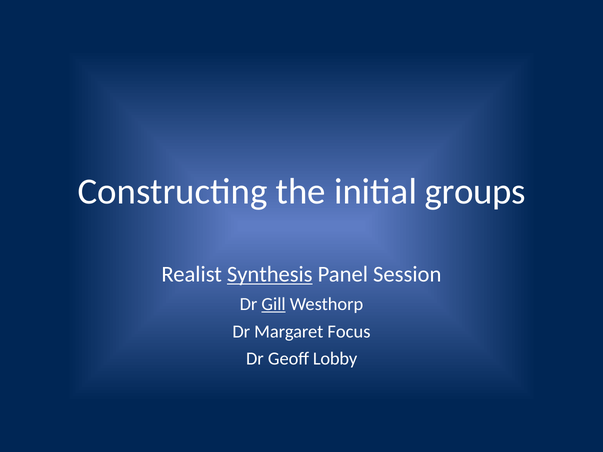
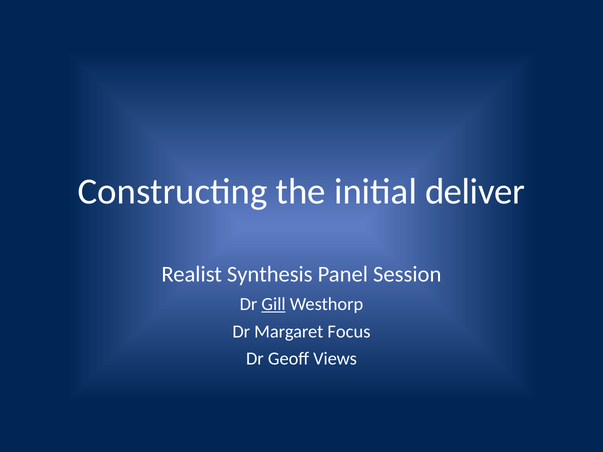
groups: groups -> deliver
Synthesis underline: present -> none
Lobby: Lobby -> Views
